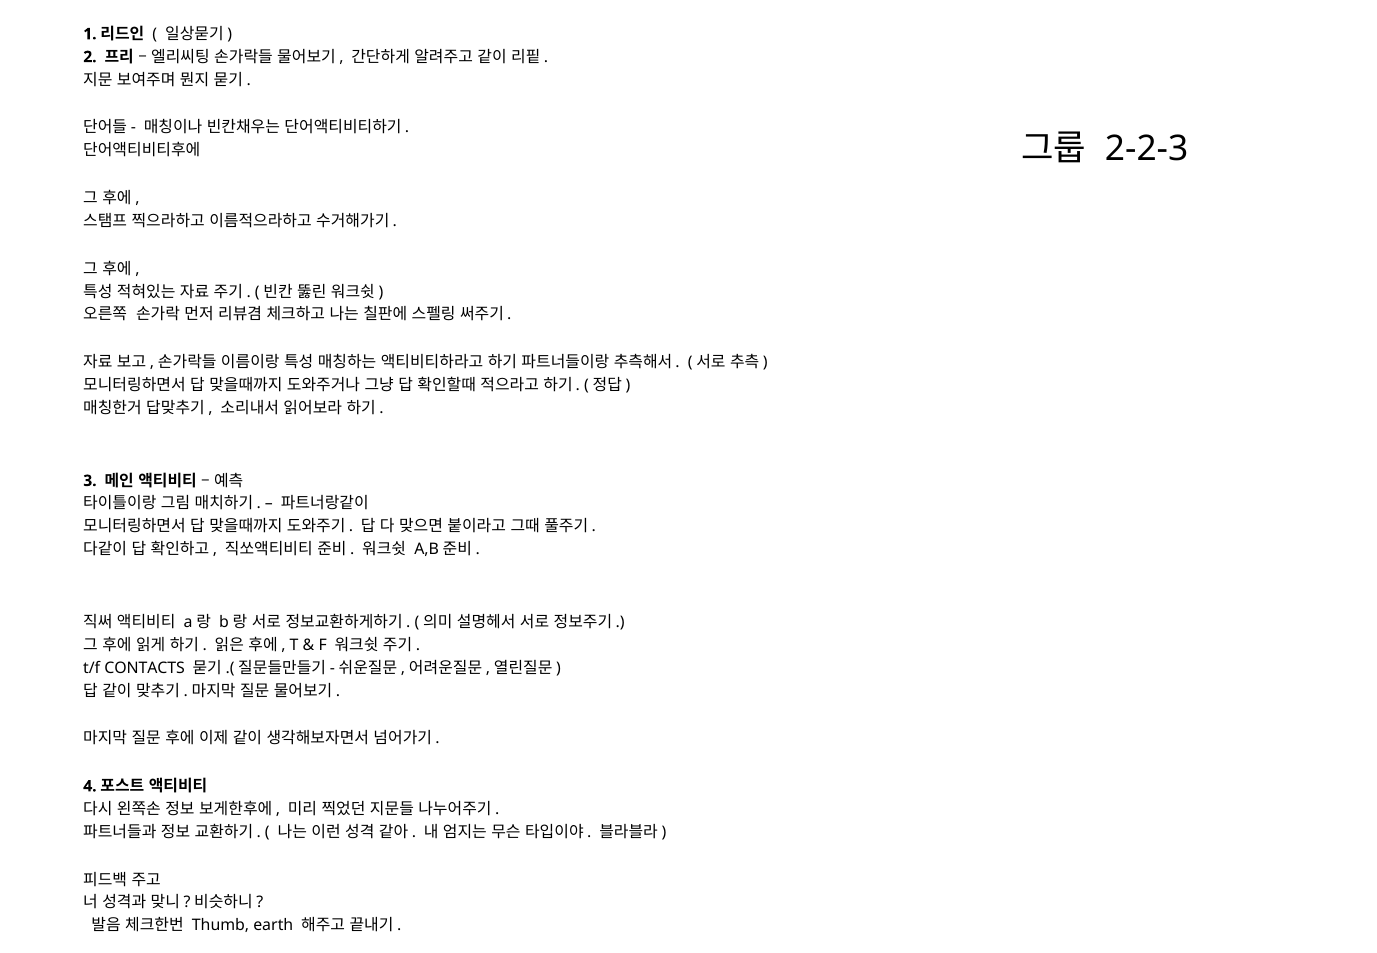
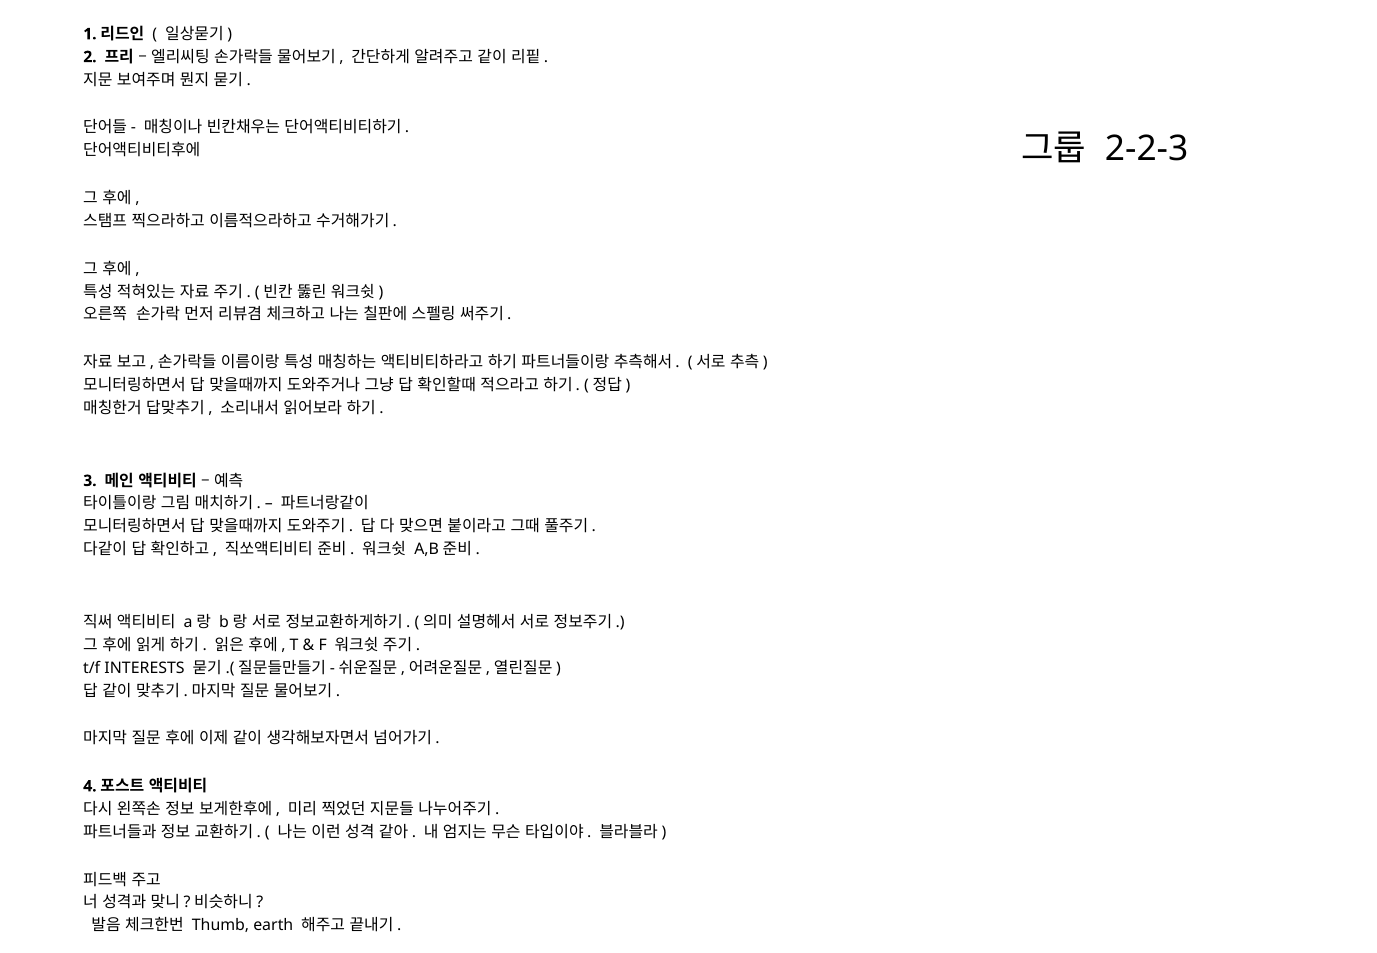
CONTACTS: CONTACTS -> INTERESTS
